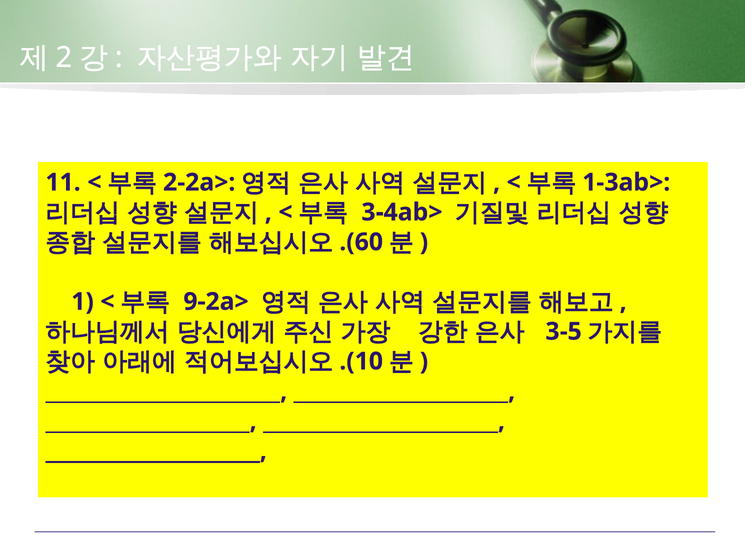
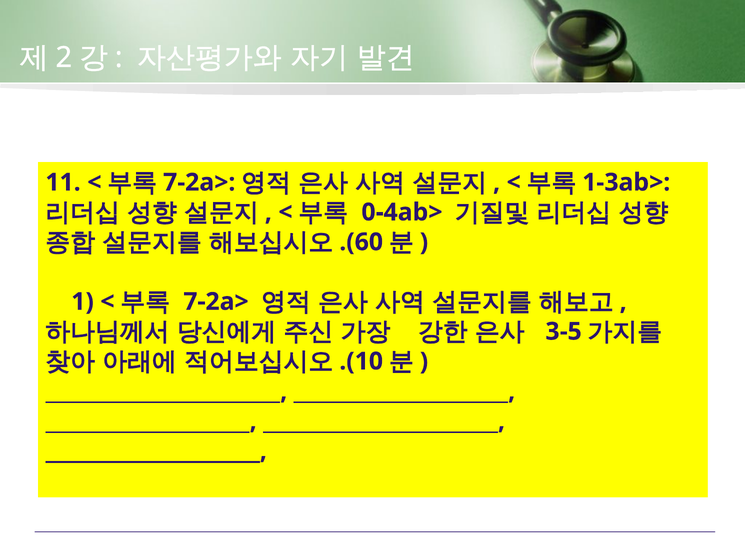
2-2a> at (199, 182): 2-2a> -> 7-2a>
3-4ab>: 3-4ab> -> 0-4ab>
9-2a> at (216, 302): 9-2a> -> 7-2a>
